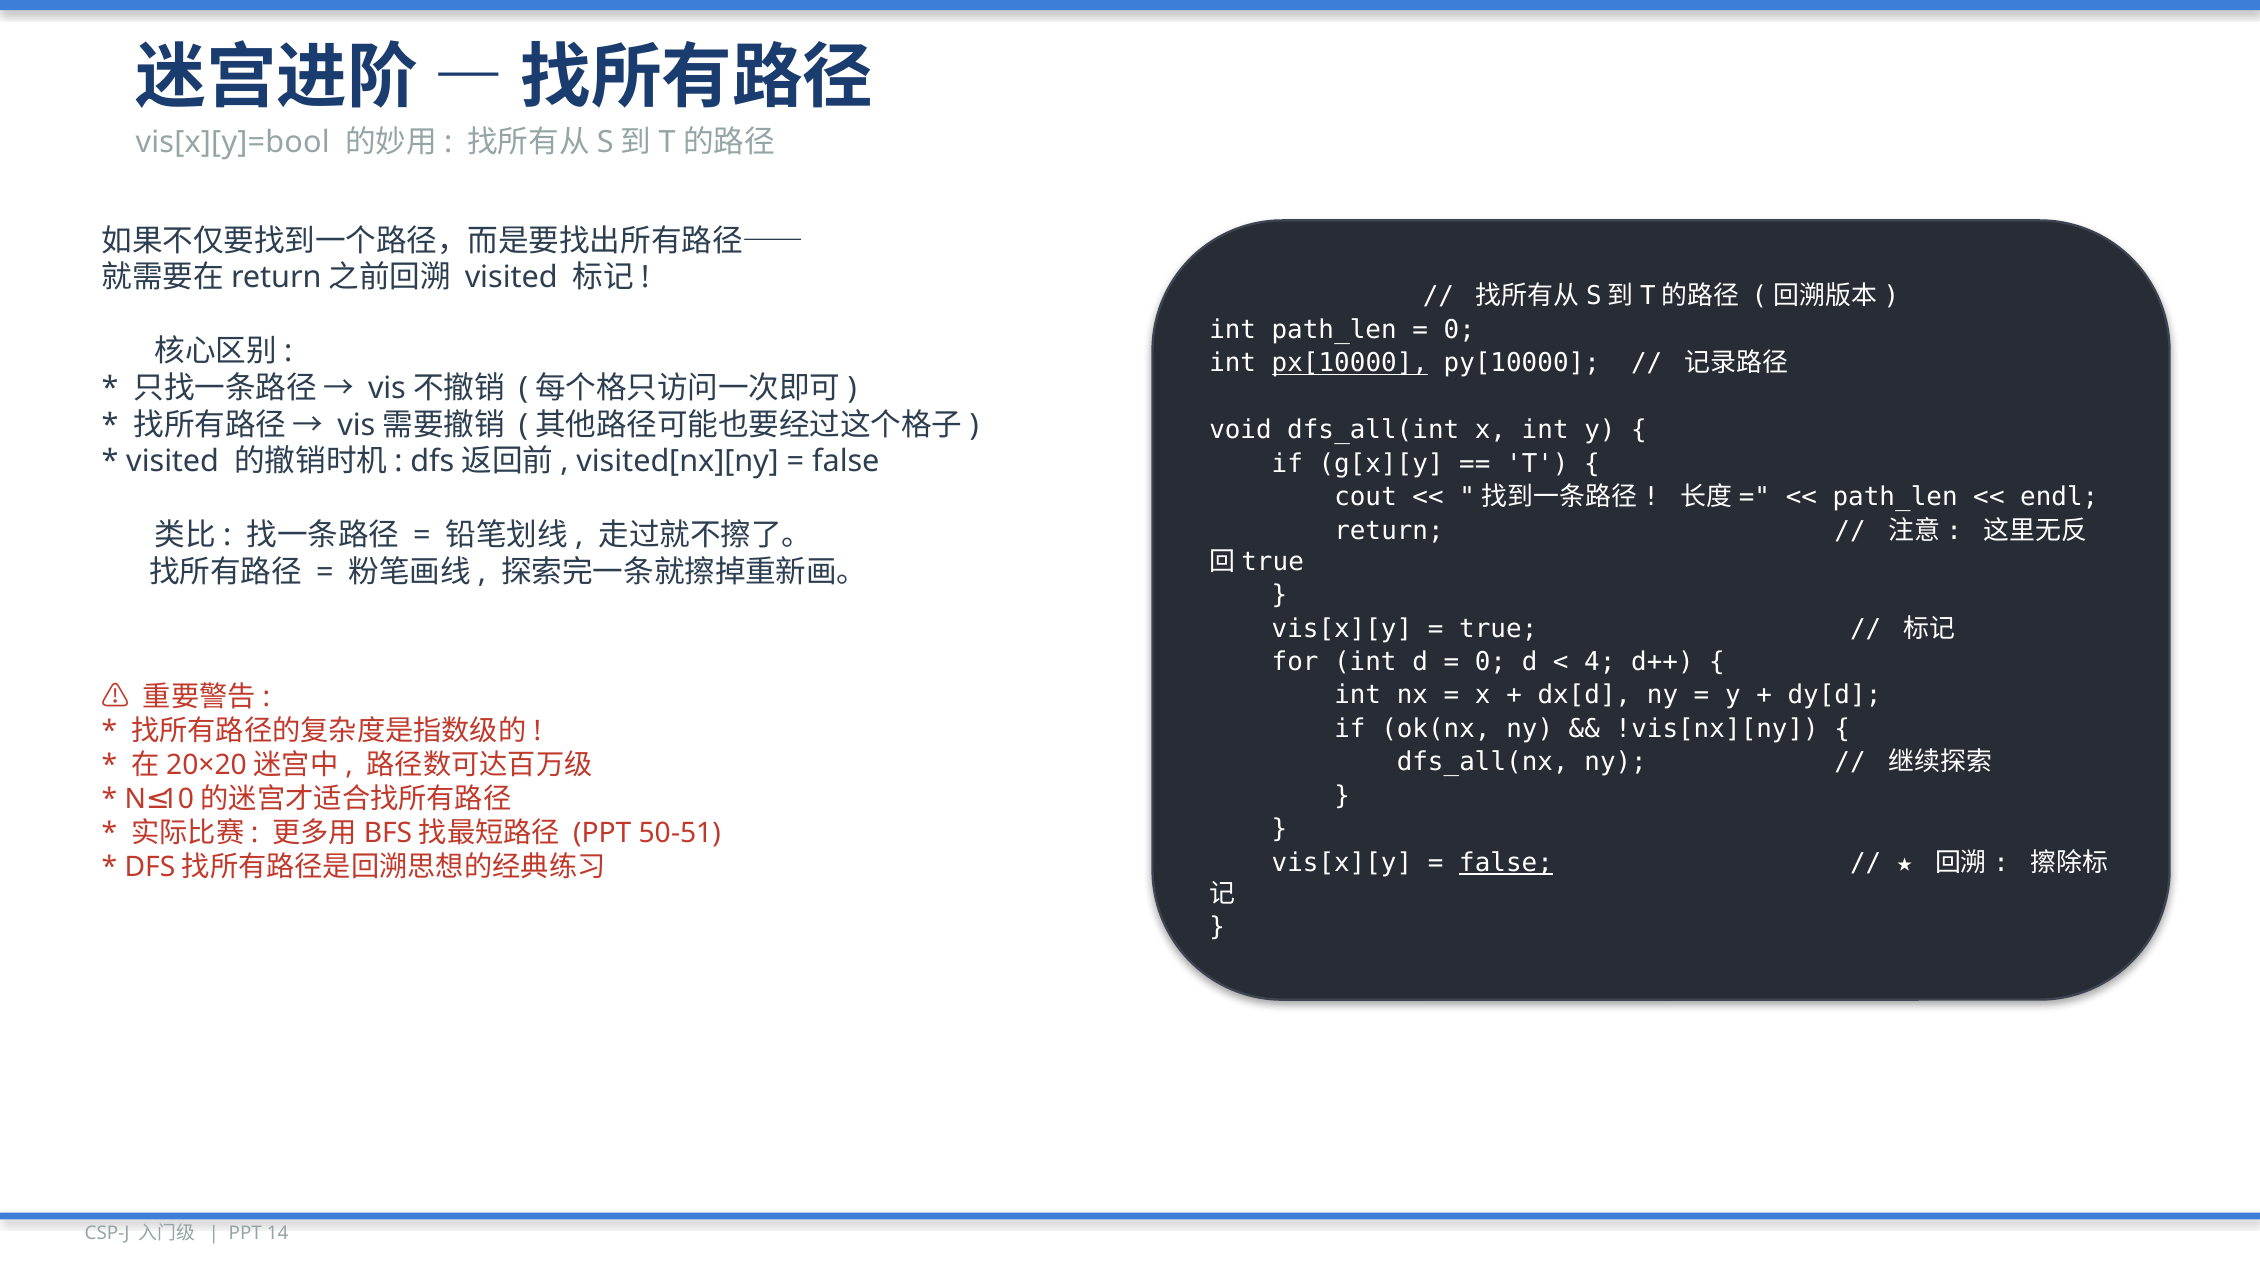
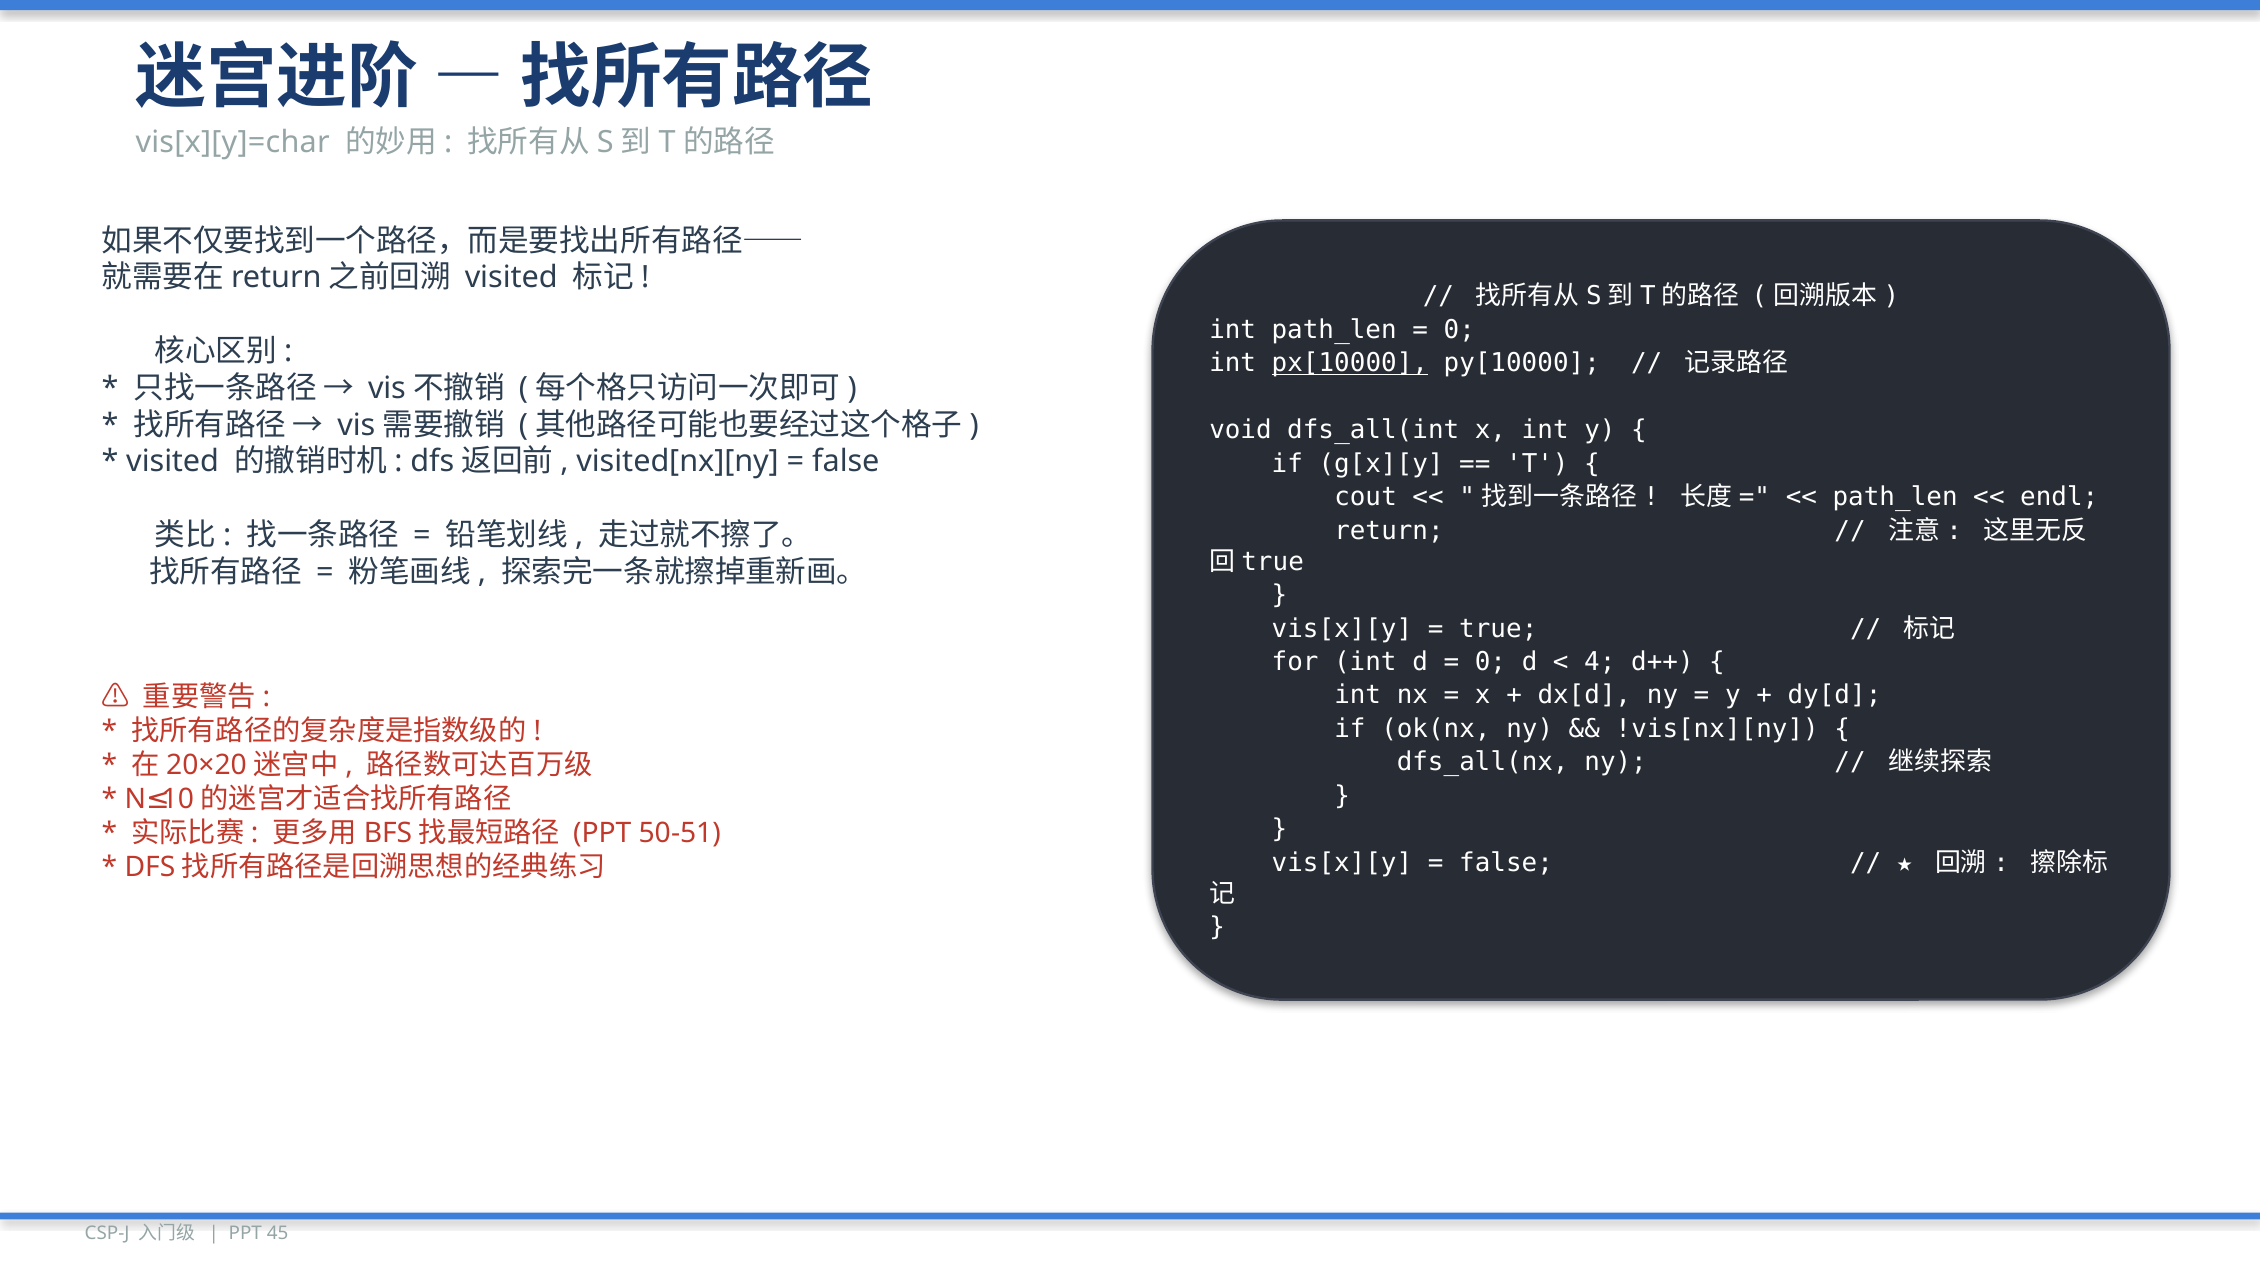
vis[x][y]=bool: vis[x][y]=bool -> vis[x][y]=char
false at (1506, 862) underline: present -> none
14: 14 -> 45
